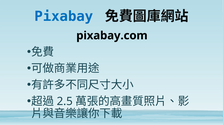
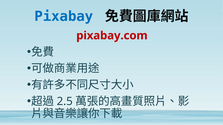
pixabay.com colour: black -> red
